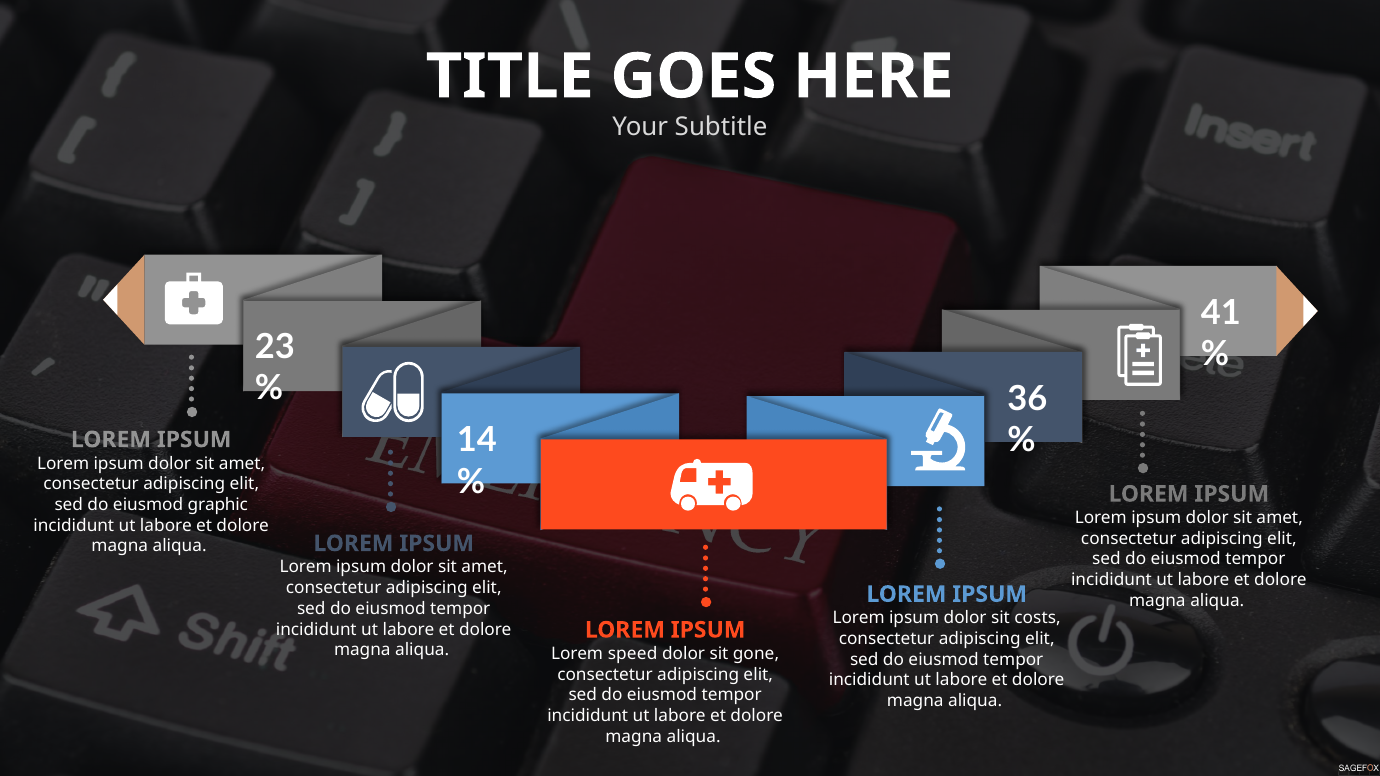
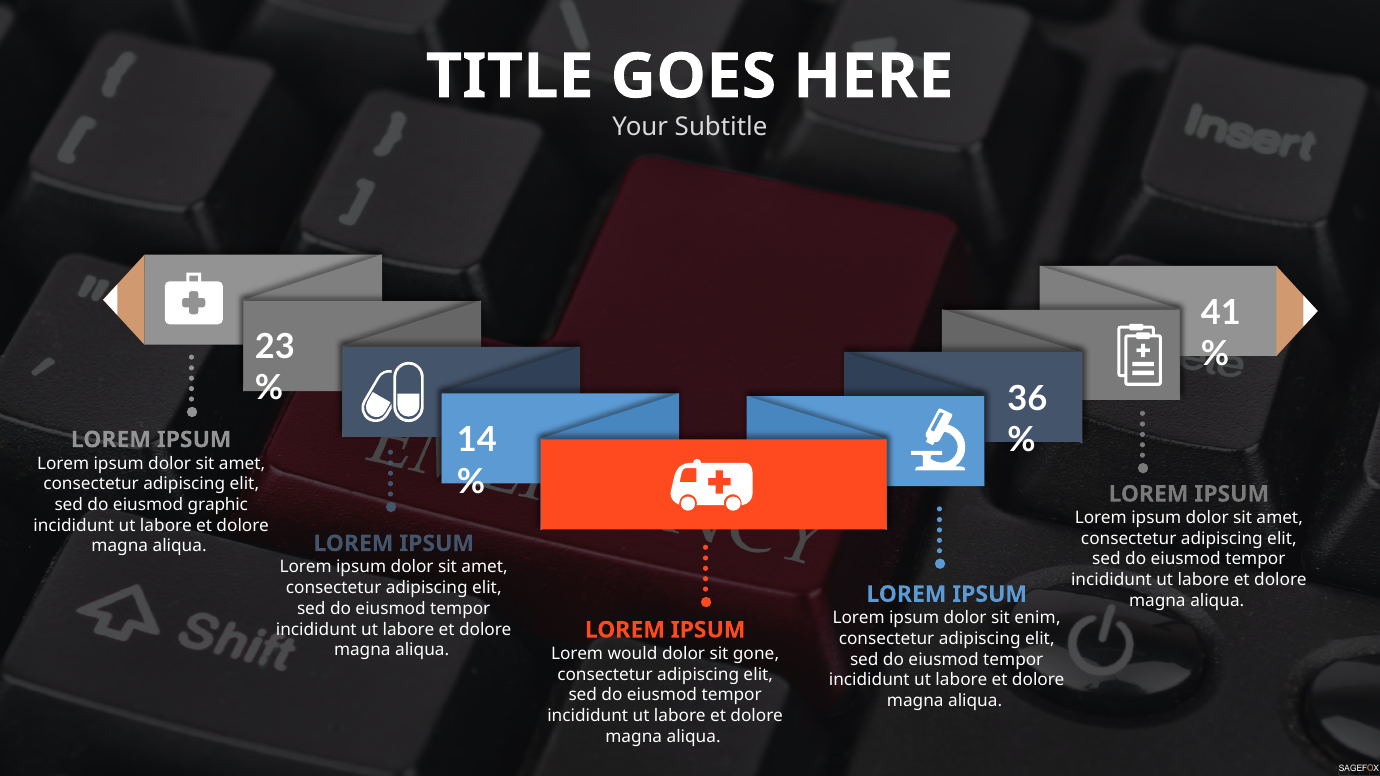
costs: costs -> enim
speed: speed -> would
